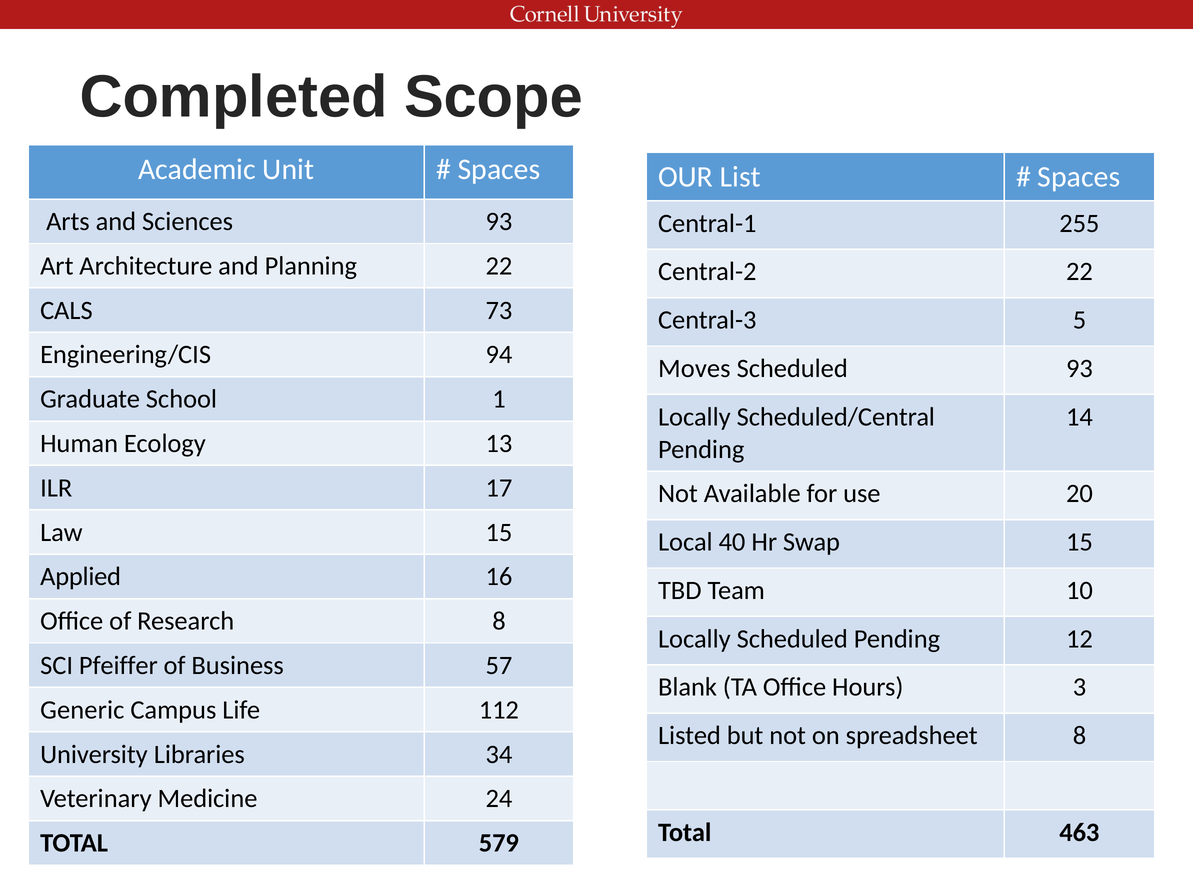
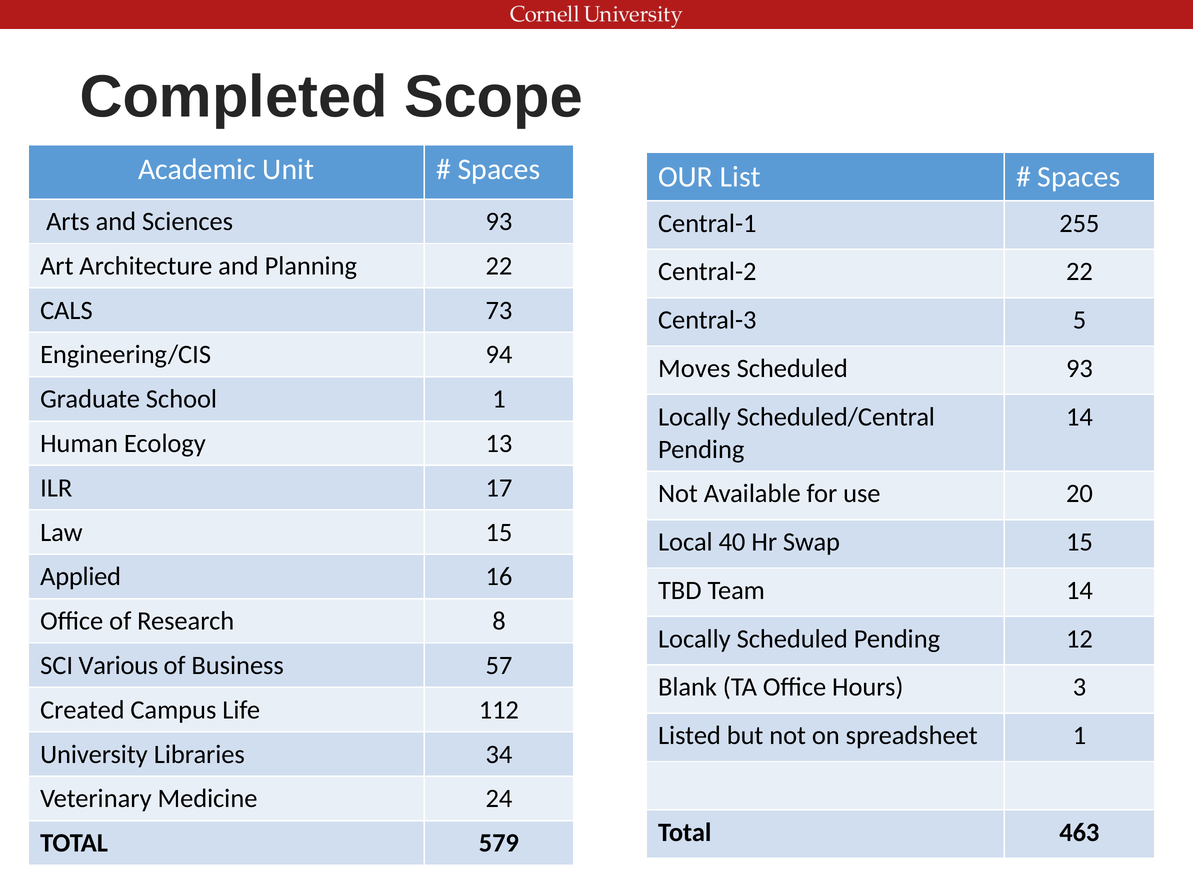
Team 10: 10 -> 14
Pfeiffer: Pfeiffer -> Various
Generic: Generic -> Created
spreadsheet 8: 8 -> 1
